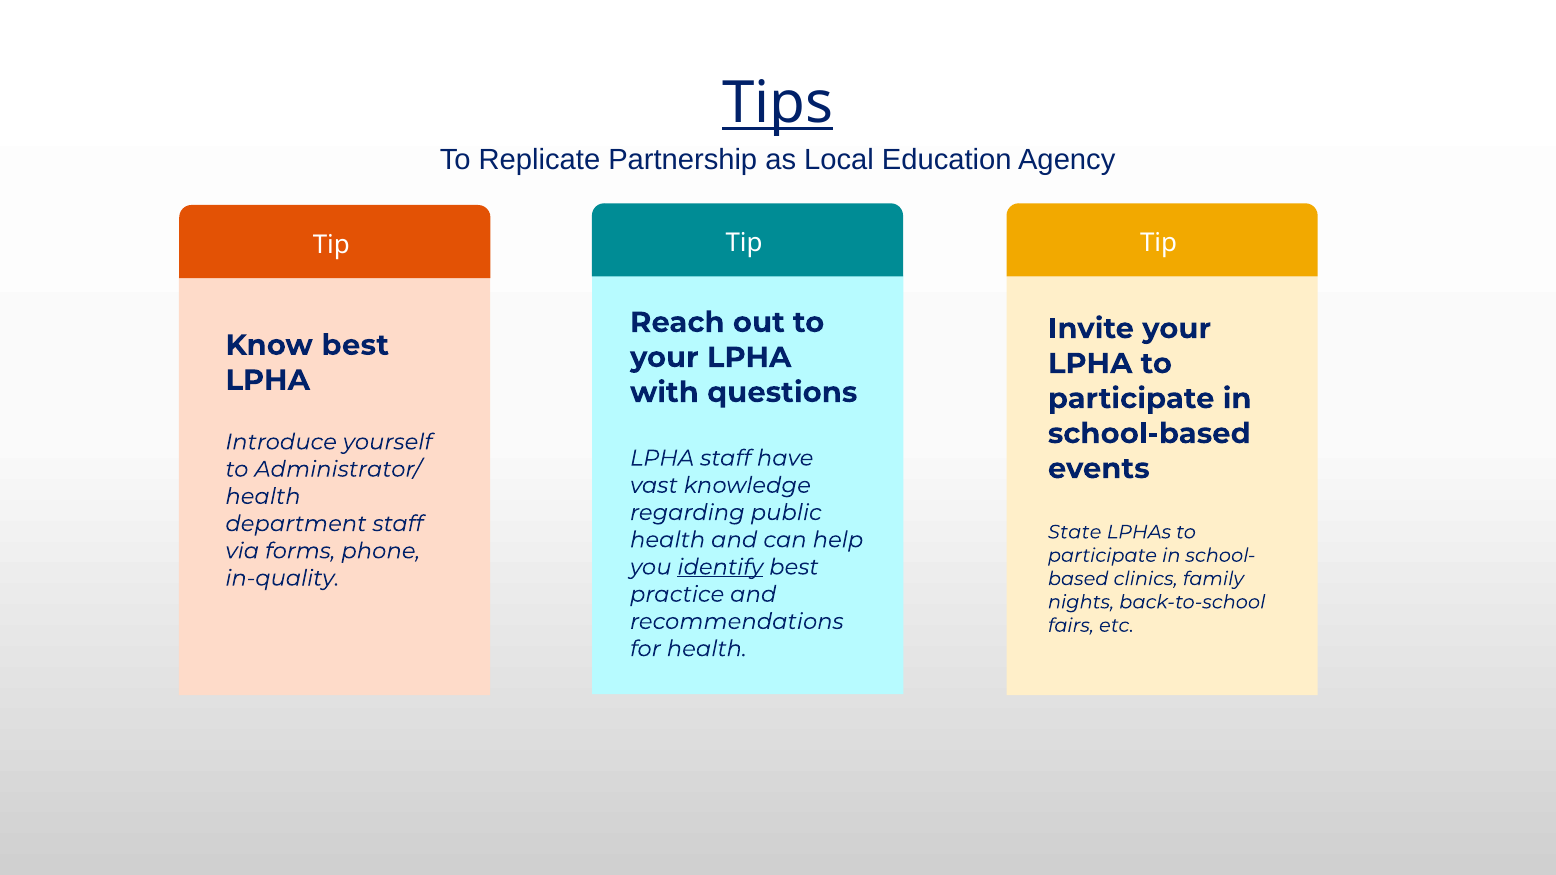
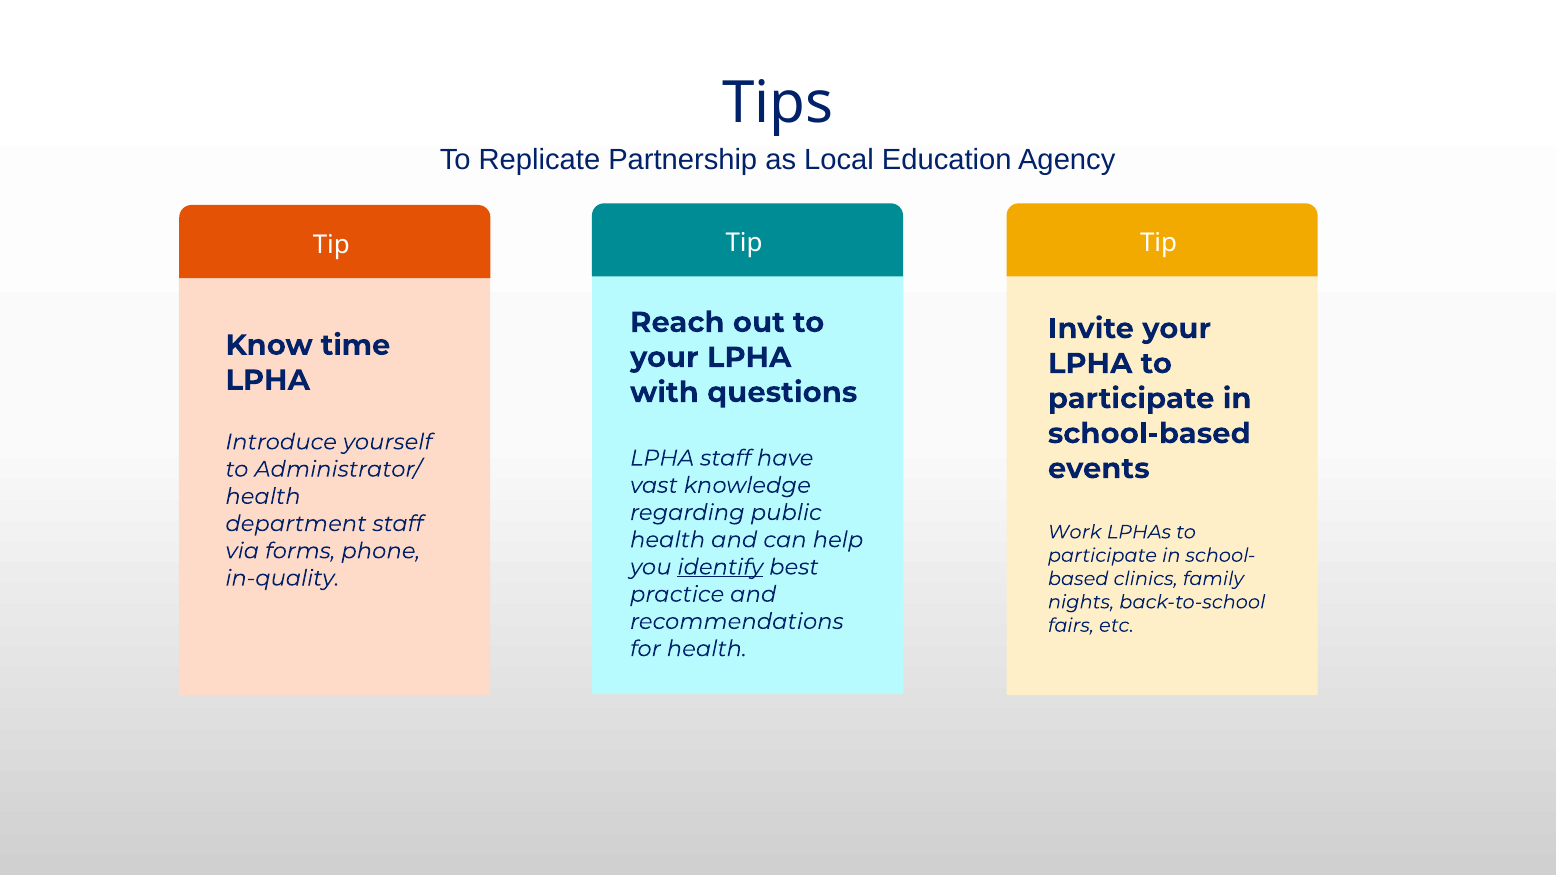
Tips underline: present -> none
Know best: best -> time
State: State -> Work
